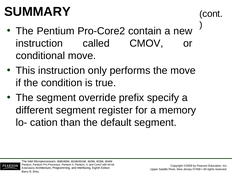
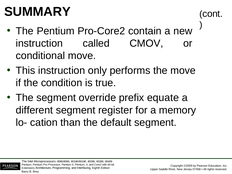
specify: specify -> equate
